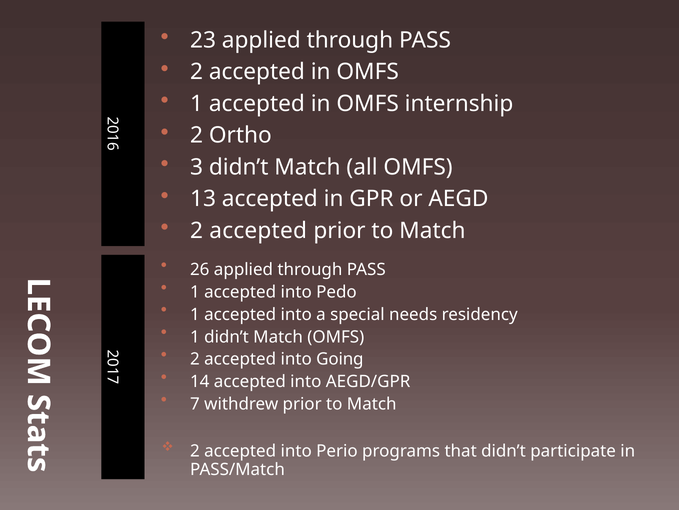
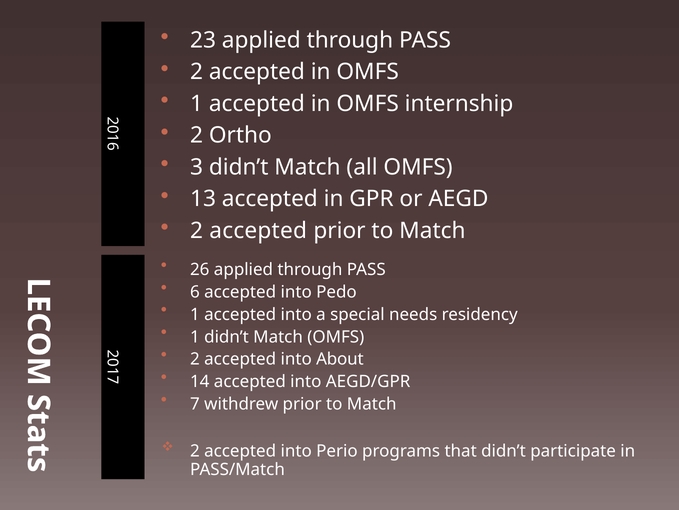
1 at (195, 292): 1 -> 6
Going: Going -> About
